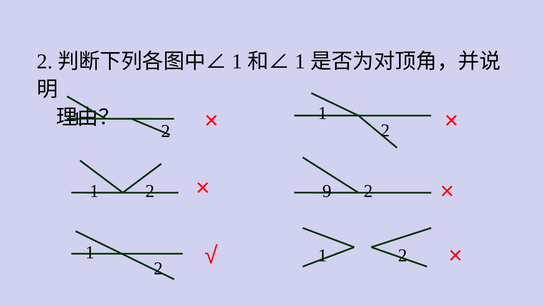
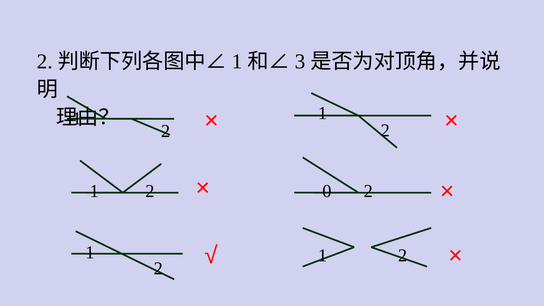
1 at (300, 62): 1 -> 3
9: 9 -> 0
